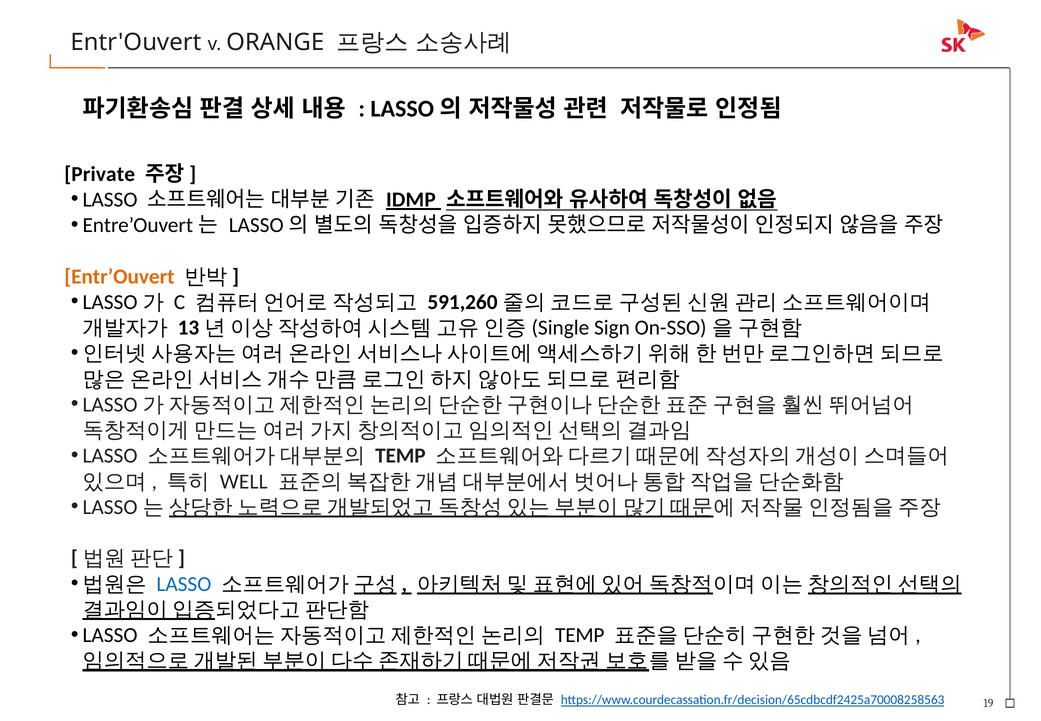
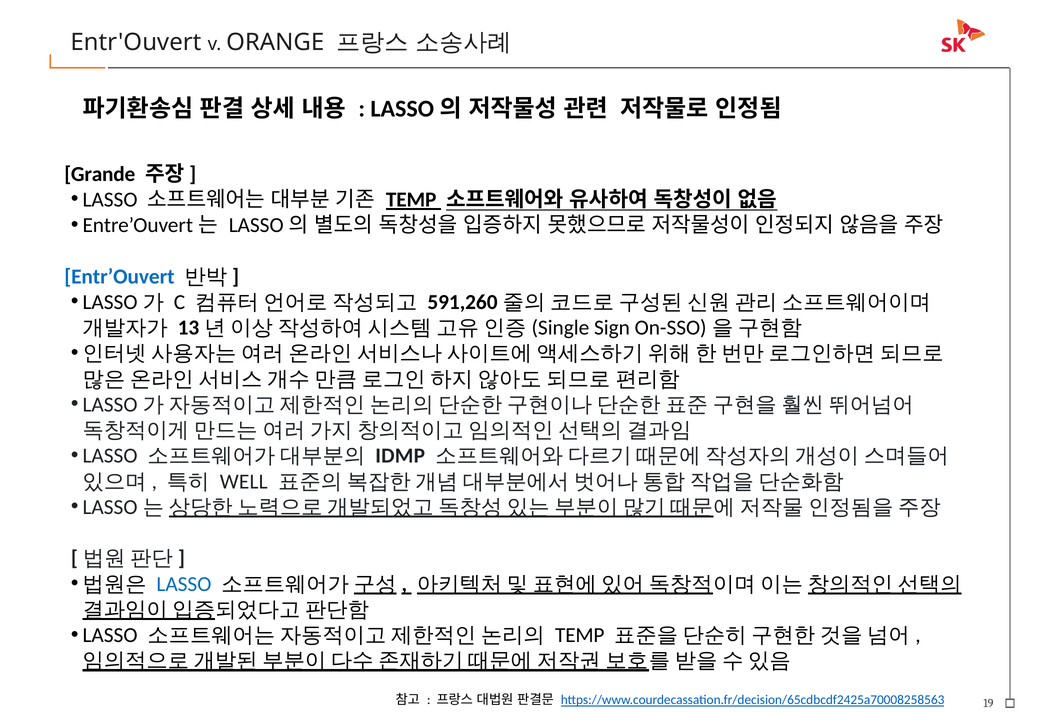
Private: Private -> Grande
IDMP at (411, 200): IDMP -> TEMP
Entr’Ouvert colour: orange -> blue
TEMP at (400, 456): TEMP -> IDMP
